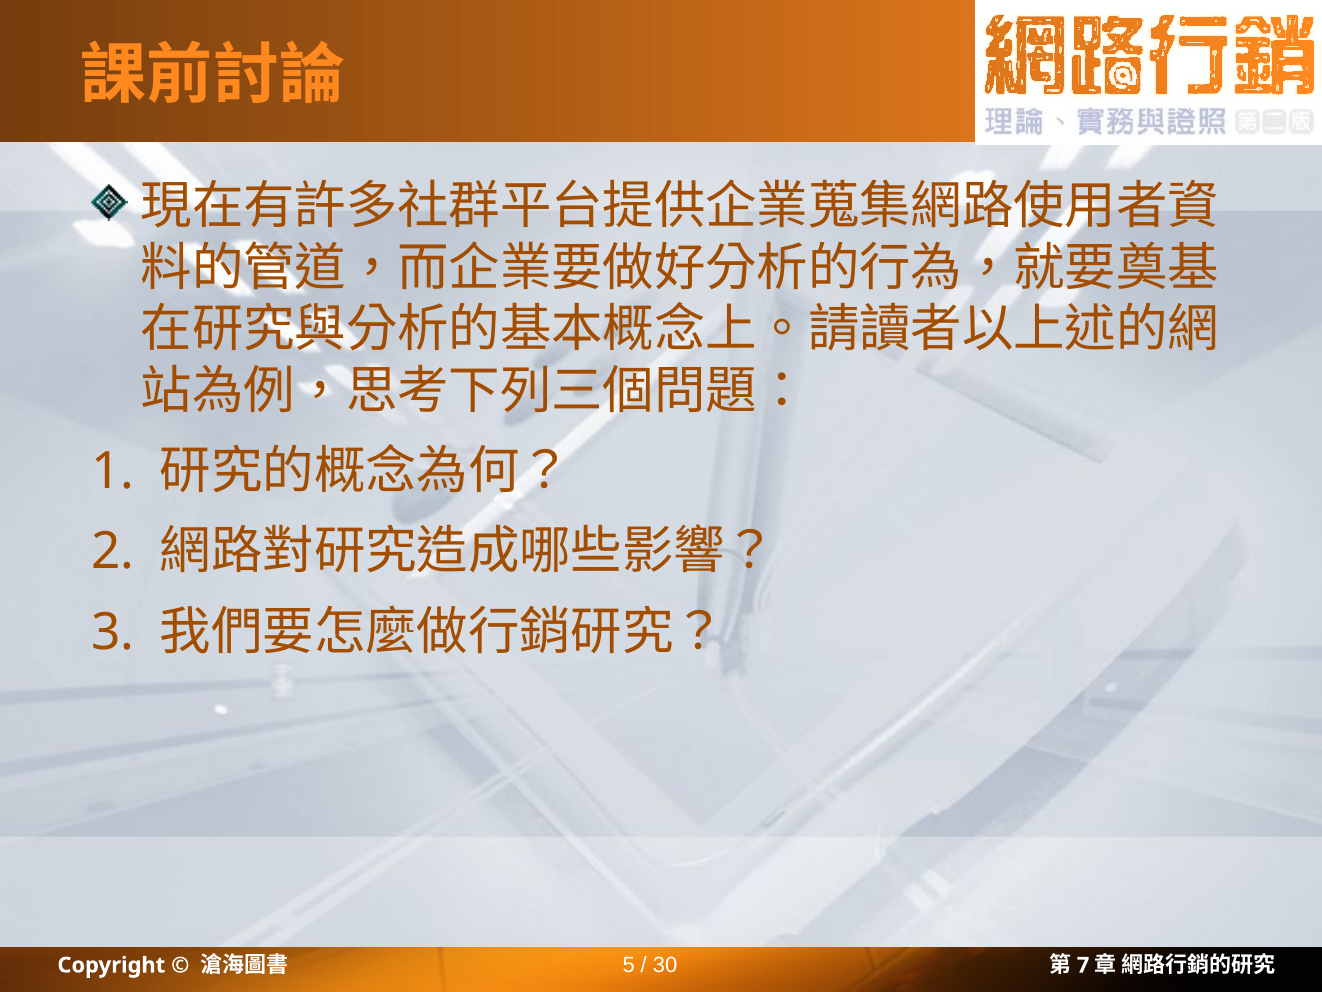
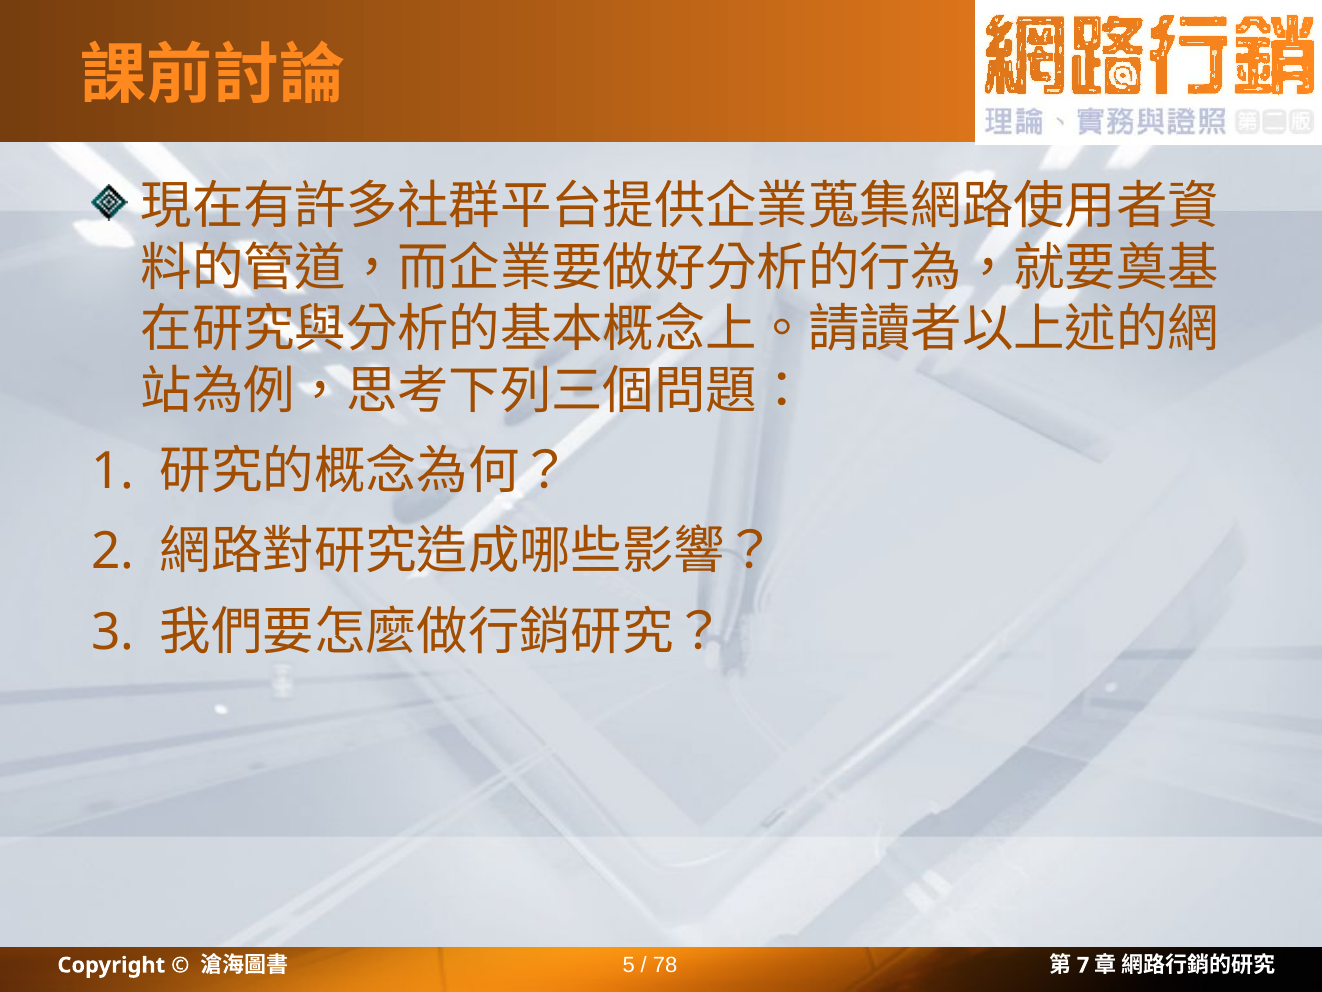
30: 30 -> 78
